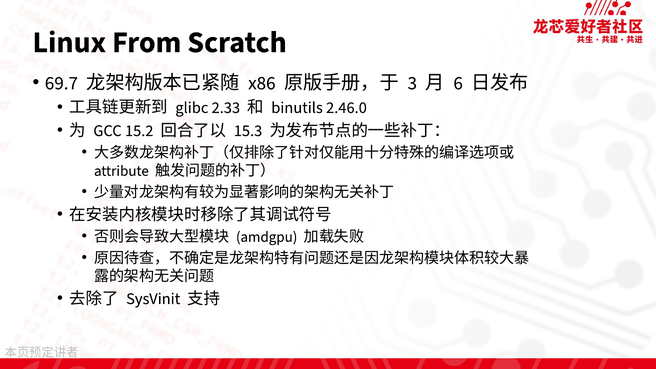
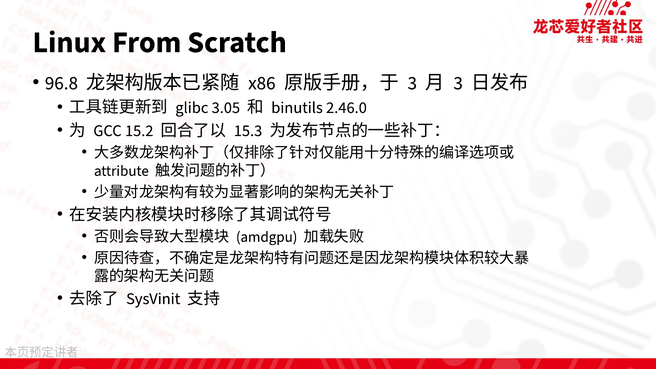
69.7: 69.7 -> 96.8
6 at (458, 83): 6 -> 3
2.33: 2.33 -> 3.05
